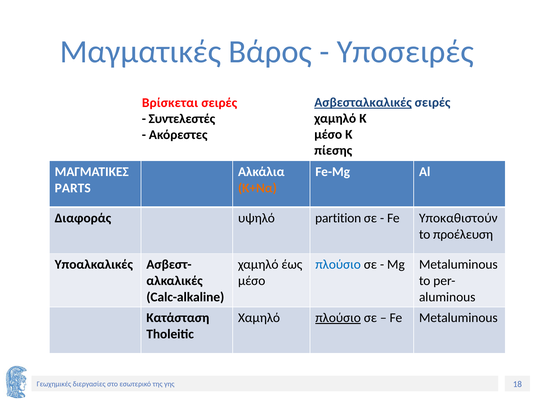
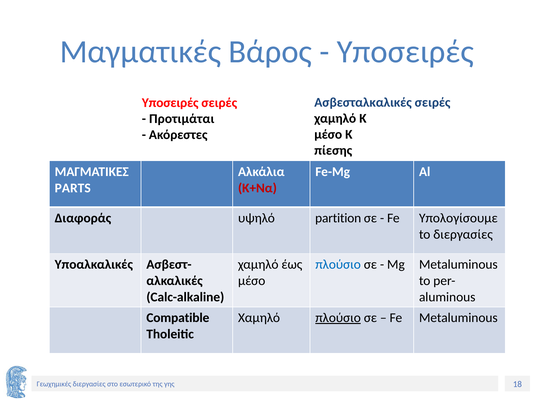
Ασβεσταλκαλικές underline: present -> none
Βρίσκεται at (170, 103): Βρίσκεται -> Υποσειρές
Συντελεστές: Συντελεστές -> Προτιμάται
Κ+Να colour: orange -> red
Υποκαθιστούν: Υποκαθιστούν -> Υπολογίσουμε
to προέλευση: προέλευση -> διεργασίες
Κατάσταση: Κατάσταση -> Compatible
